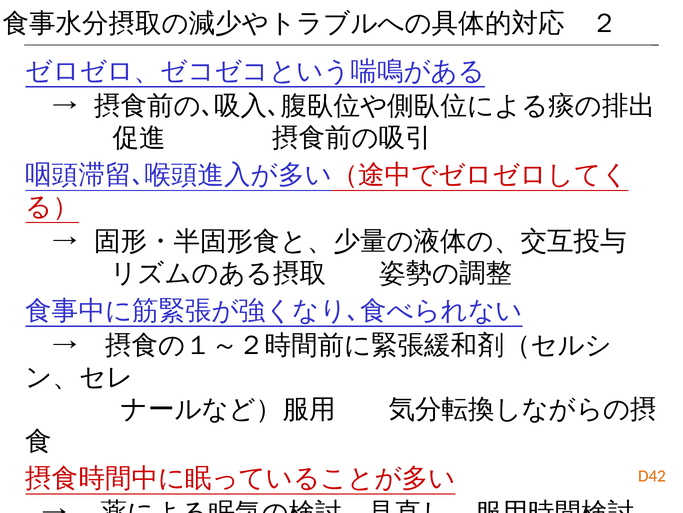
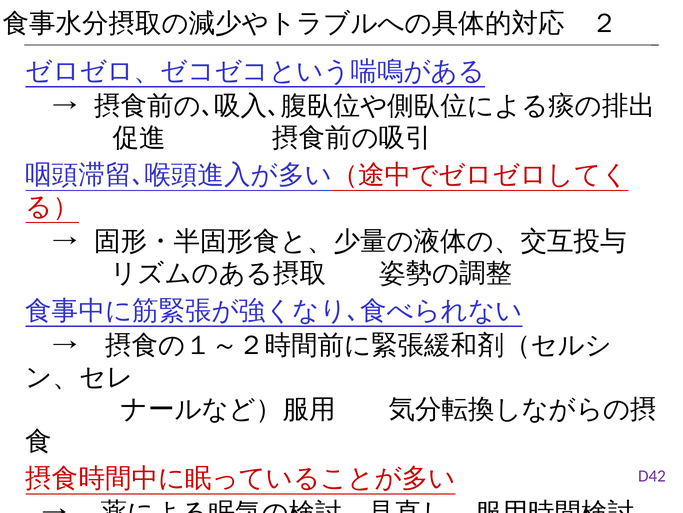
D42 colour: orange -> purple
